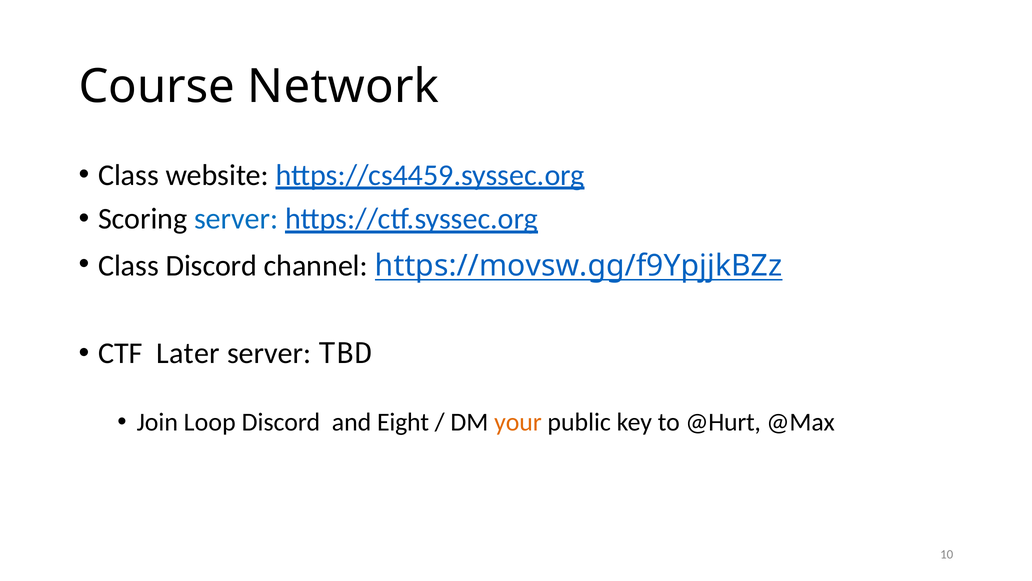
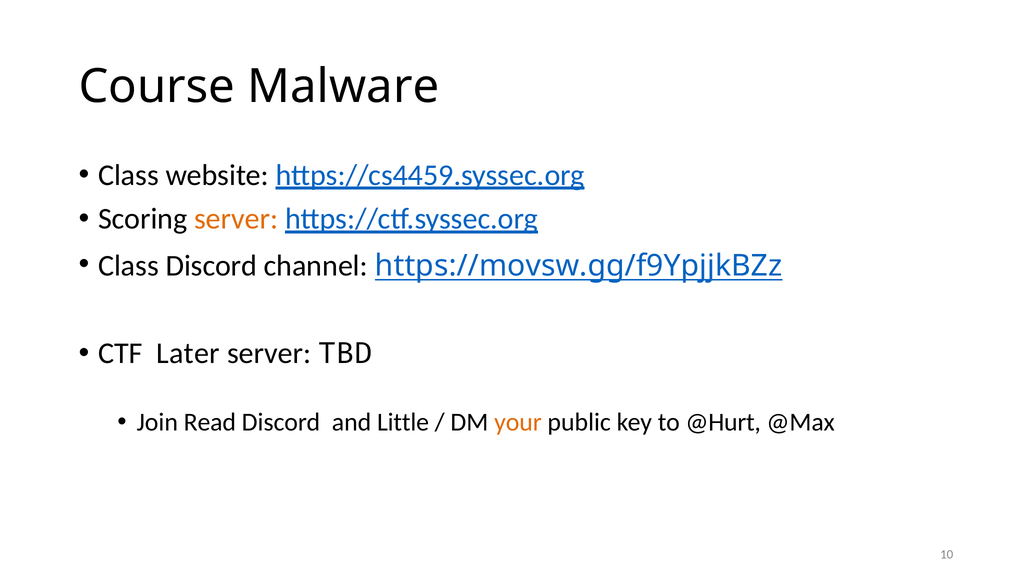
Network: Network -> Malware
server at (236, 219) colour: blue -> orange
Loop: Loop -> Read
Eight: Eight -> Little
